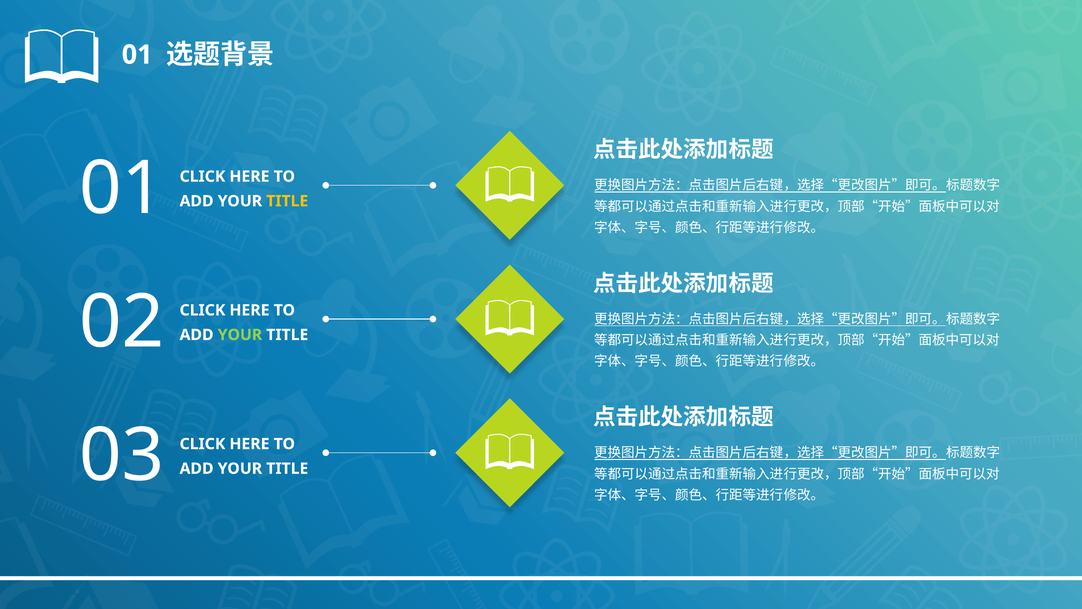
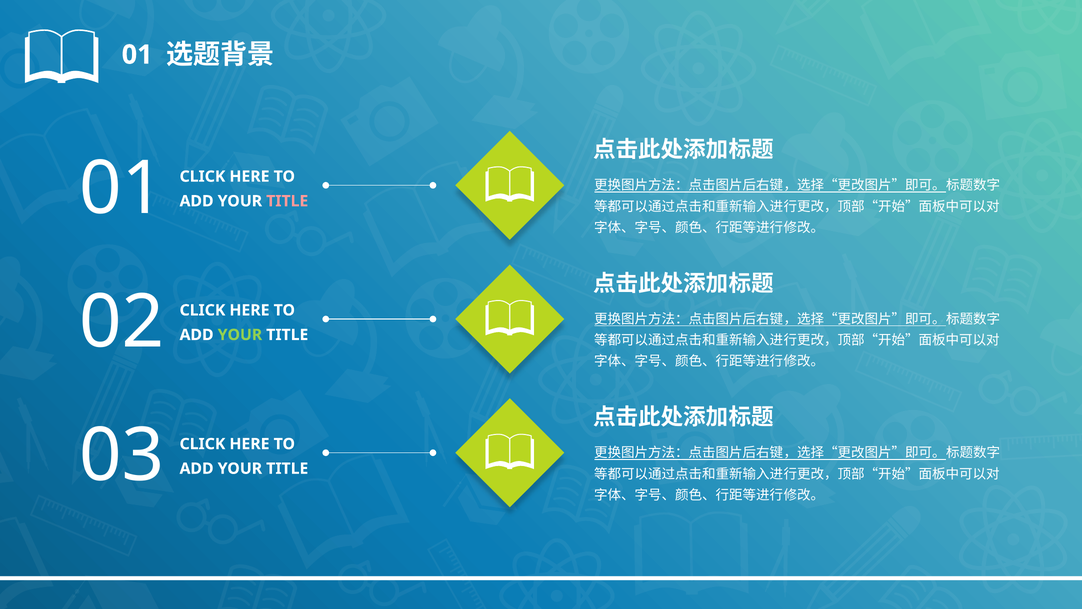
TITLE at (287, 201) colour: yellow -> pink
